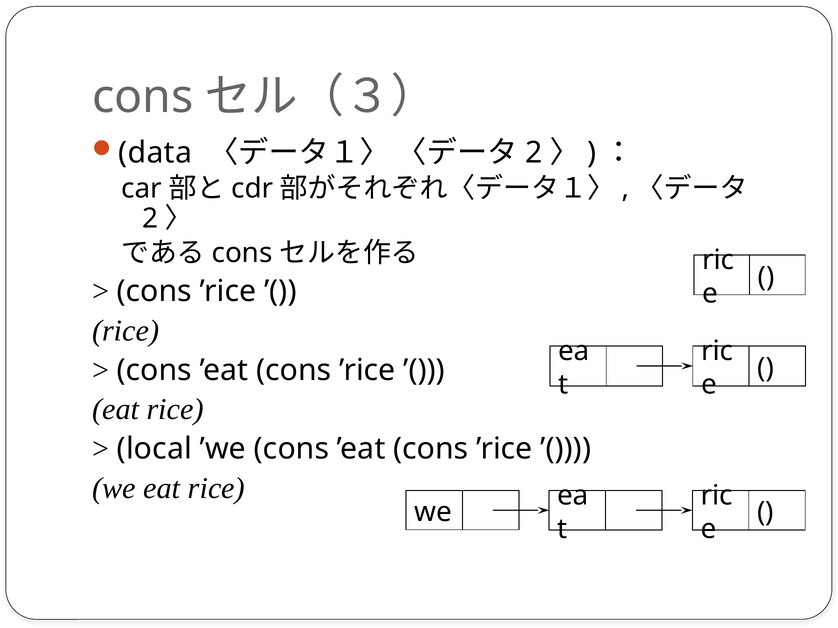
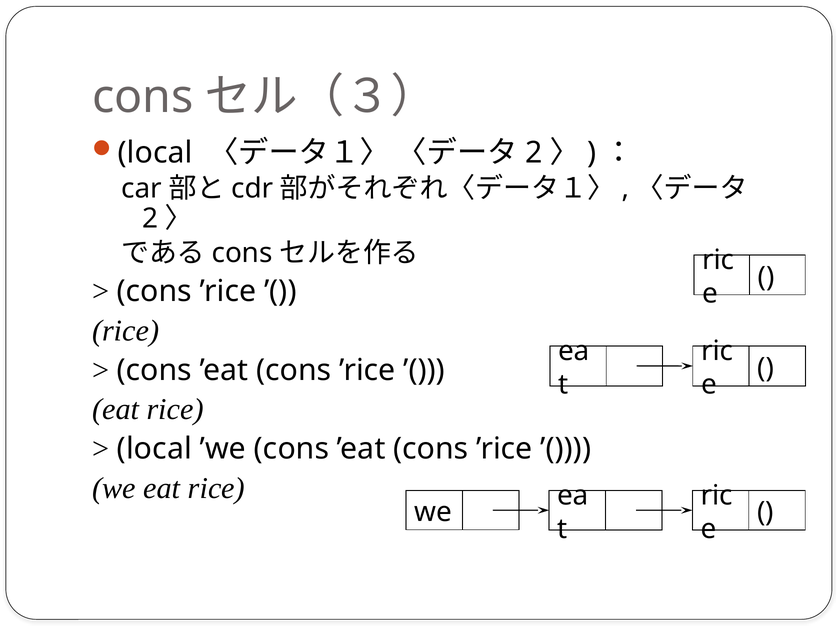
data at (155, 153): data -> local
